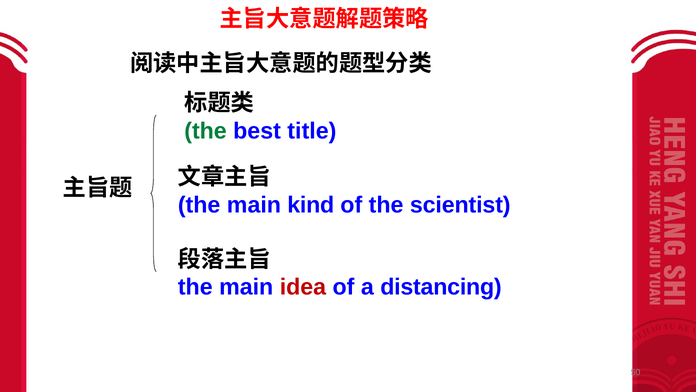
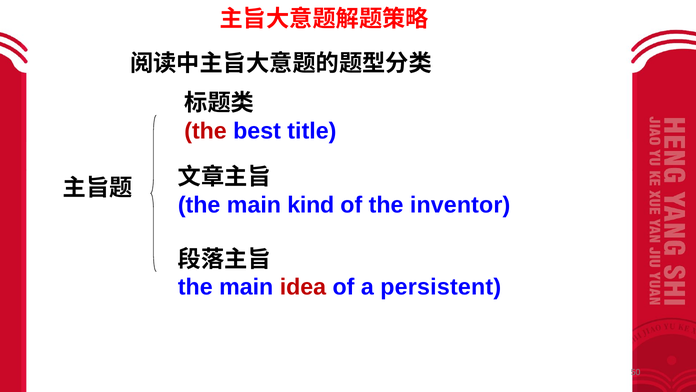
the at (206, 131) colour: green -> red
scientist: scientist -> inventor
distancing: distancing -> persistent
